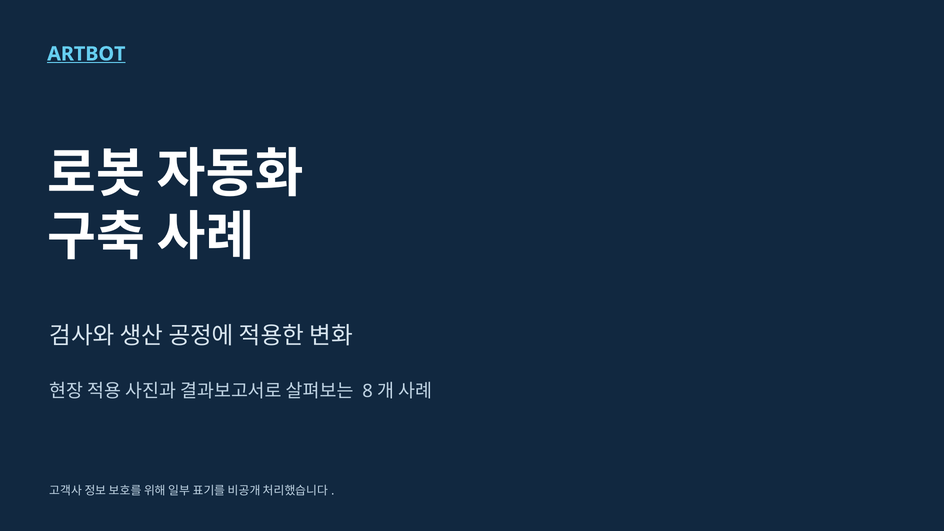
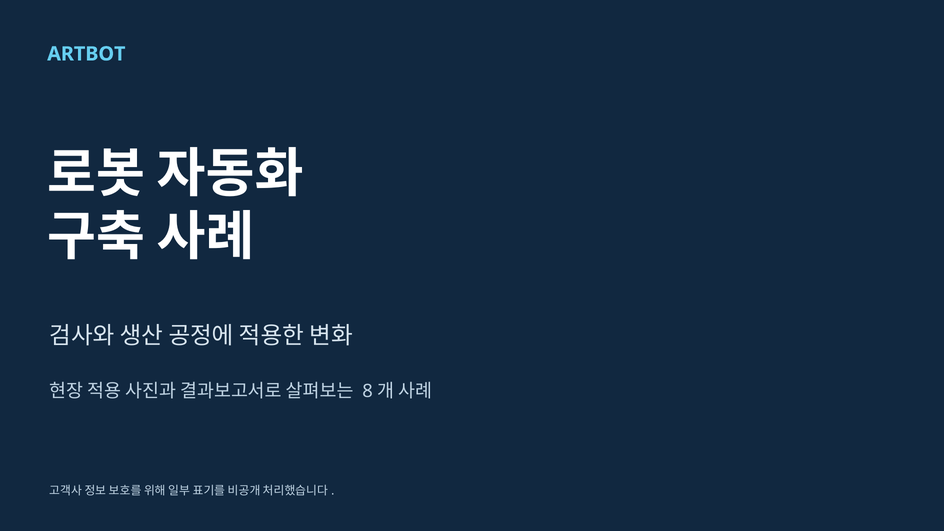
ARTBOT underline: present -> none
